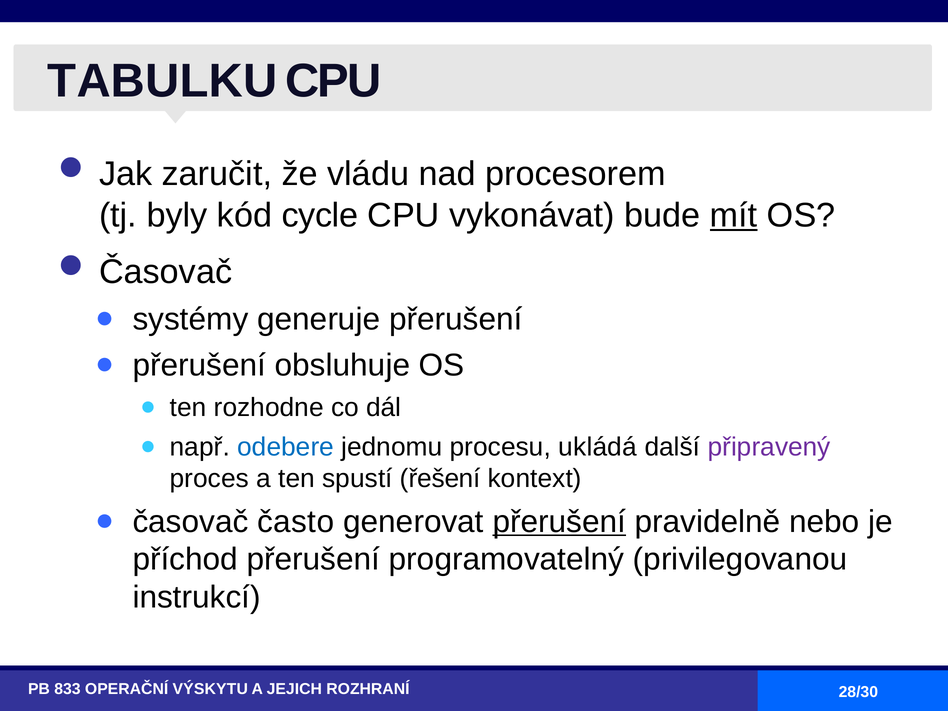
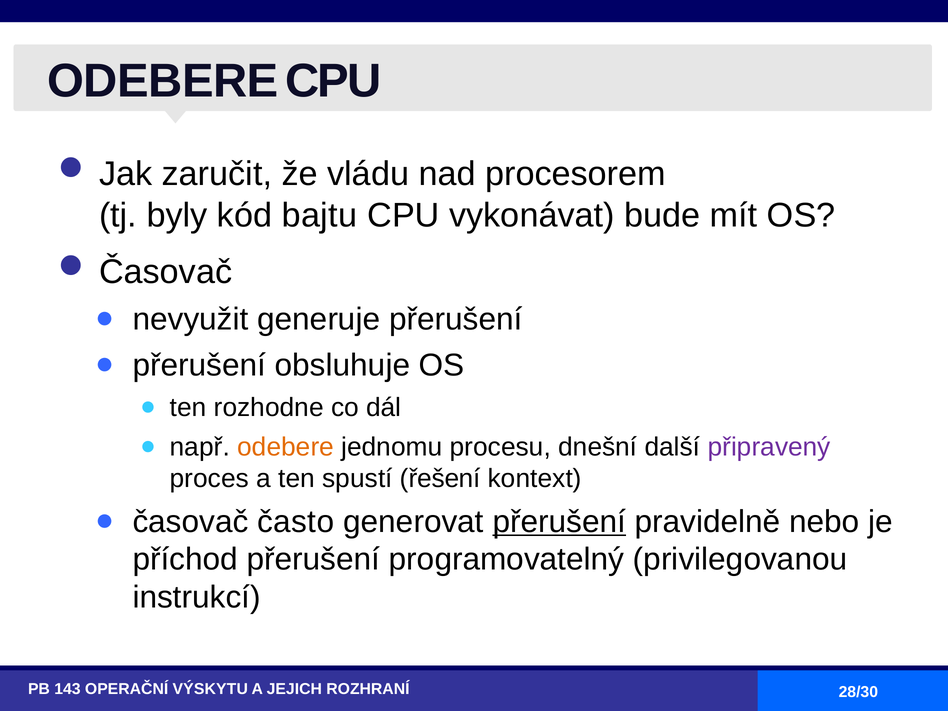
TABULKU at (162, 81): TABULKU -> ODEBERE
cycle: cycle -> bajtu
mít underline: present -> none
systémy: systémy -> nevyužit
odebere at (286, 447) colour: blue -> orange
ukládá: ukládá -> dnešní
833: 833 -> 143
